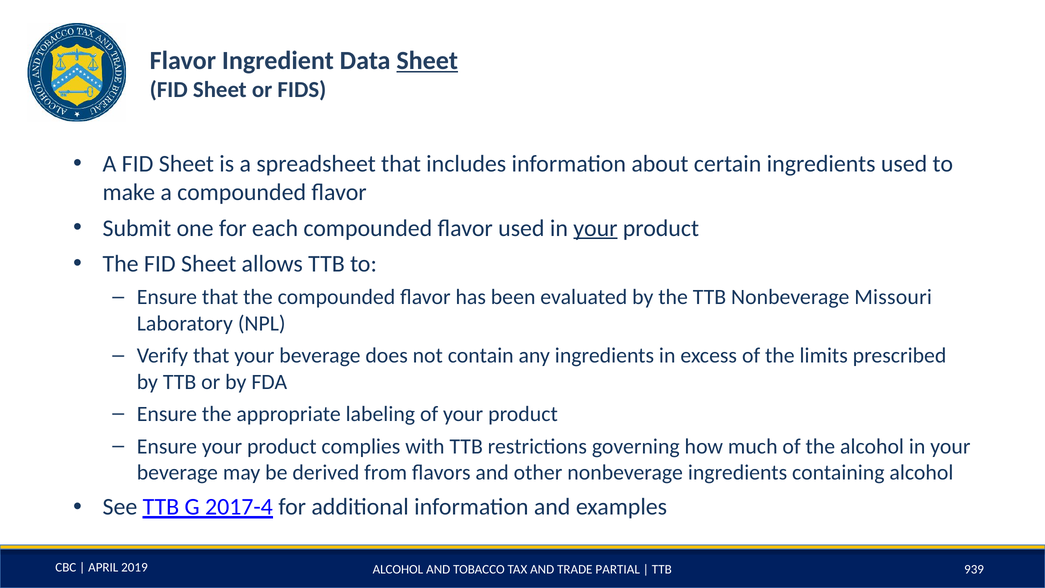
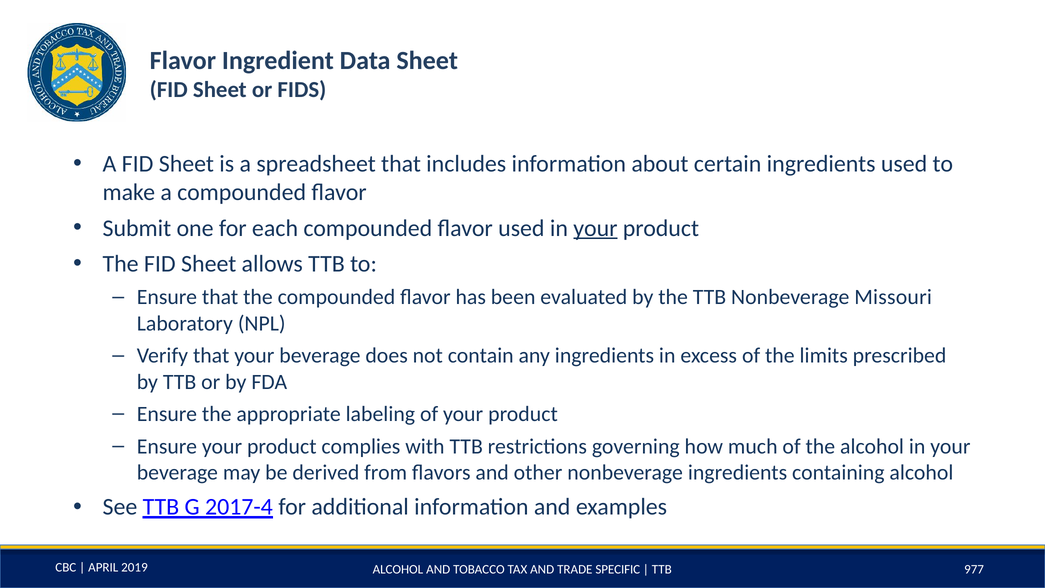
Sheet at (427, 61) underline: present -> none
PARTIAL: PARTIAL -> SPECIFIC
939: 939 -> 977
